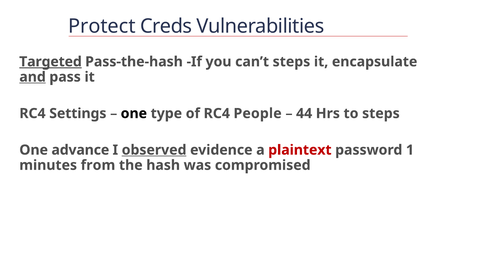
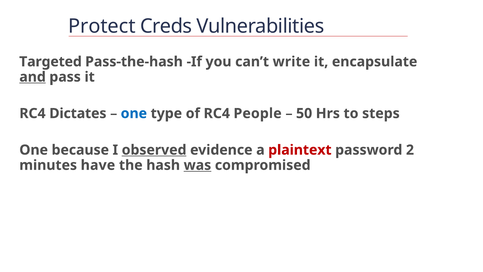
Targeted underline: present -> none
can’t steps: steps -> write
Settings: Settings -> Dictates
one at (134, 113) colour: black -> blue
44: 44 -> 50
advance: advance -> because
1: 1 -> 2
from: from -> have
was underline: none -> present
